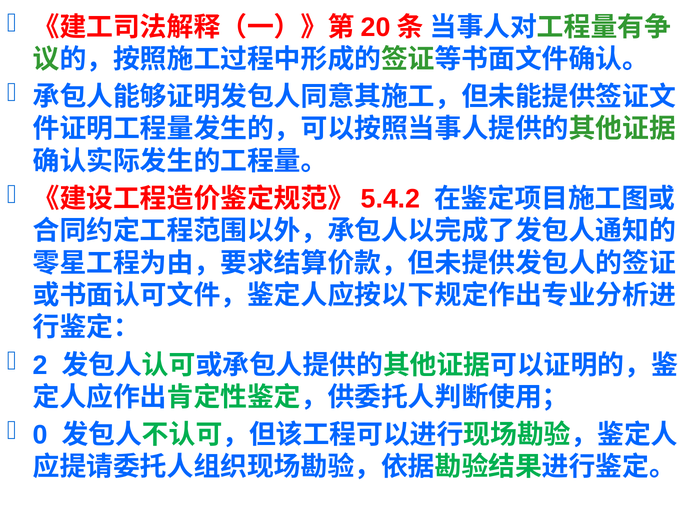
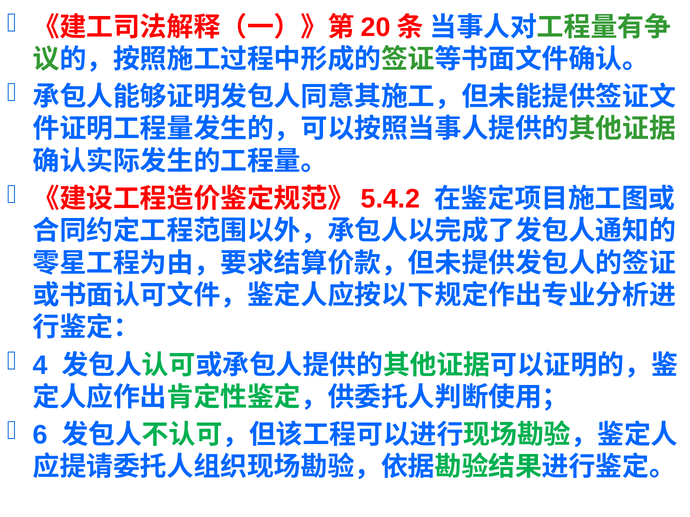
2: 2 -> 4
0: 0 -> 6
